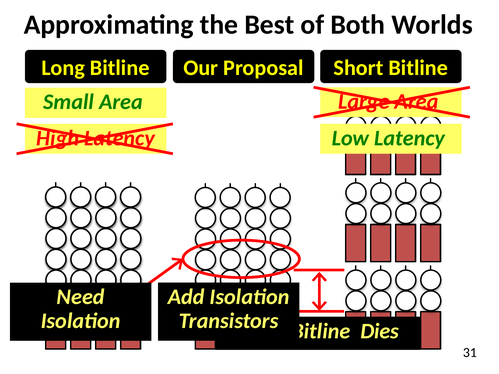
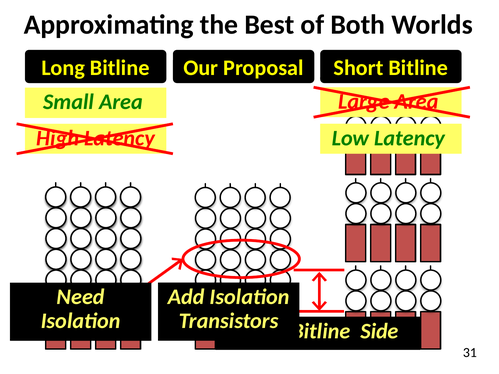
Dies: Dies -> Side
